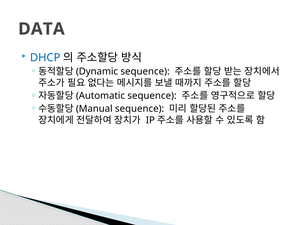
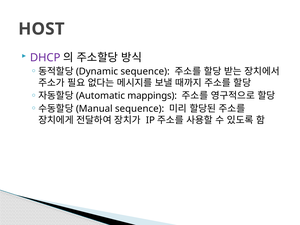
DATA: DATA -> HOST
DHCP colour: blue -> purple
sequence at (152, 96): sequence -> mappings
